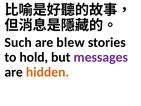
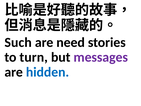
blew: blew -> need
hold: hold -> turn
hidden colour: orange -> blue
